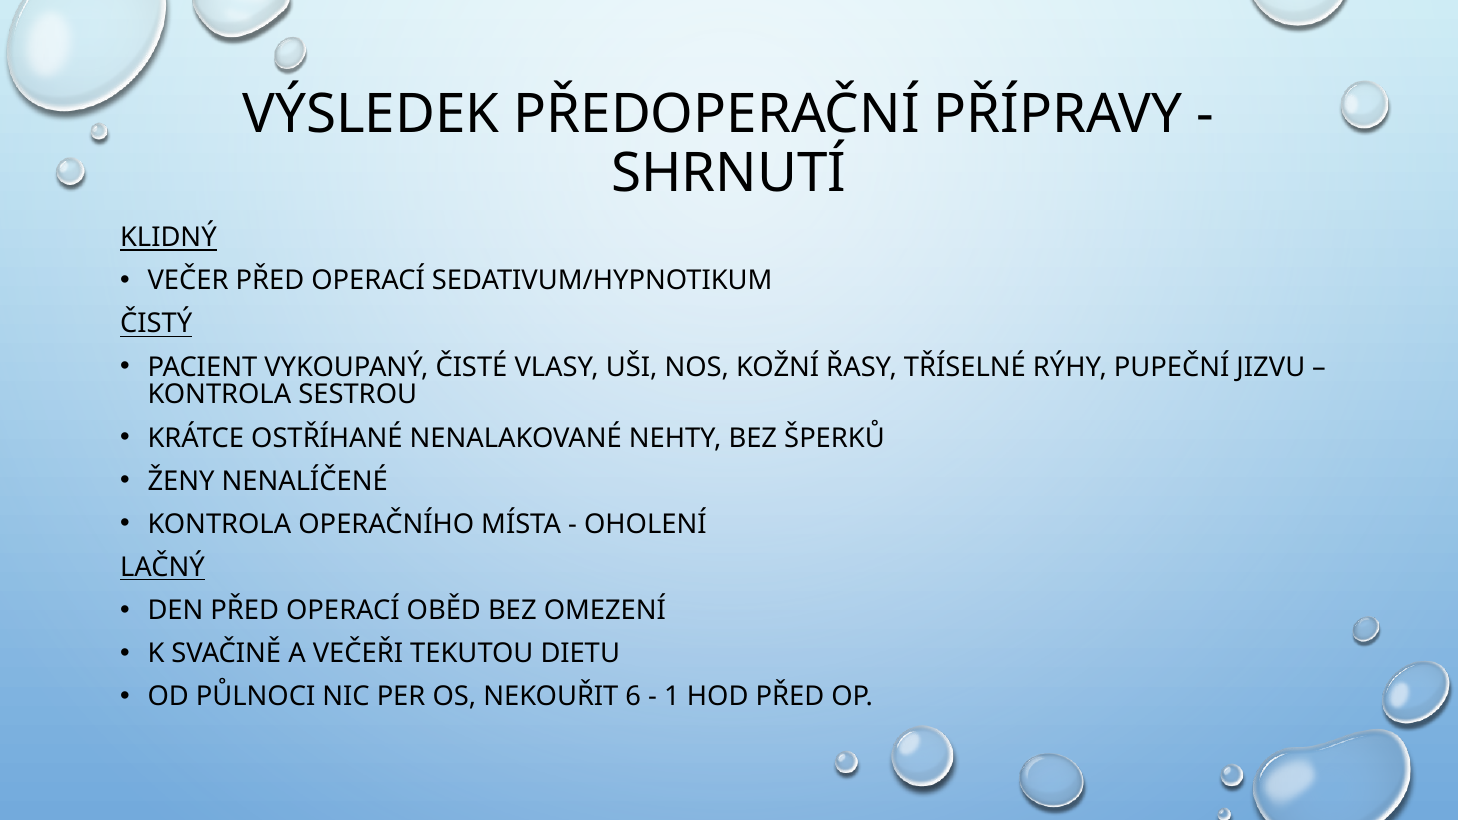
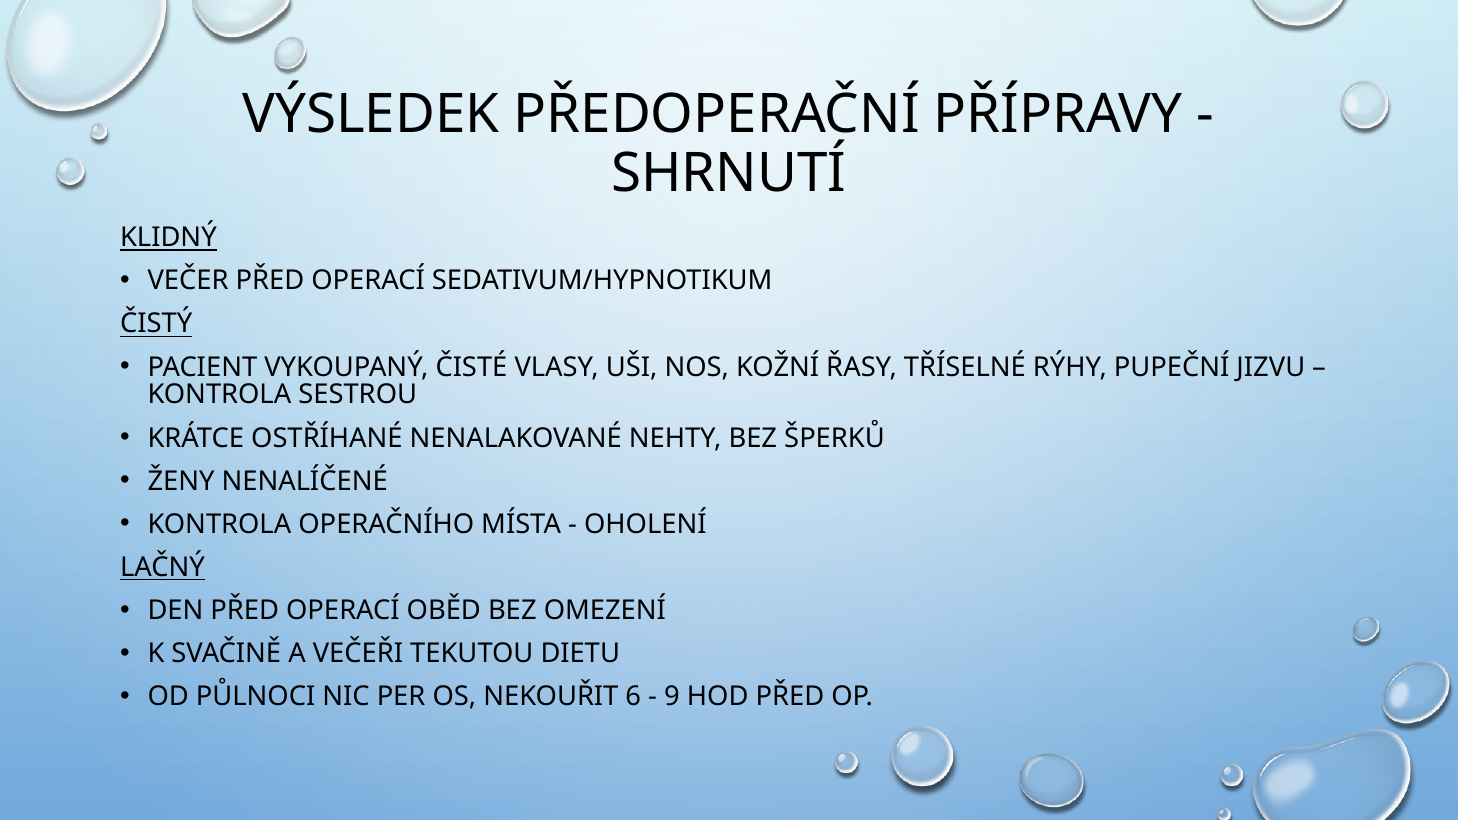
1: 1 -> 9
